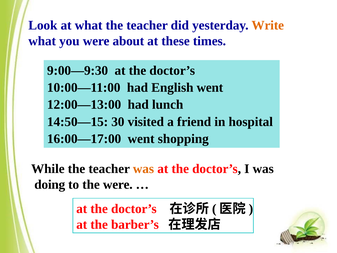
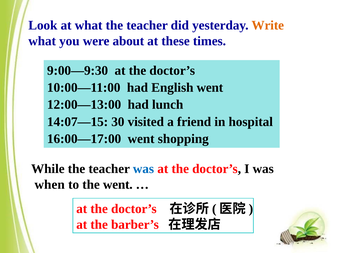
14:50—15: 14:50—15 -> 14:07—15
was at (143, 169) colour: orange -> blue
doing: doing -> when
the were: were -> went
